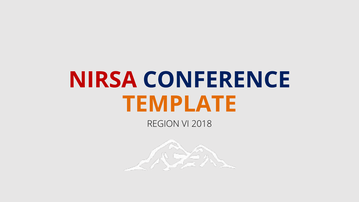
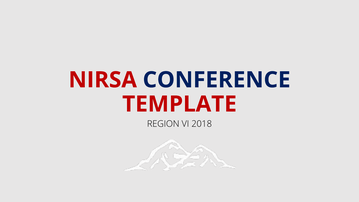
TEMPLATE colour: orange -> red
